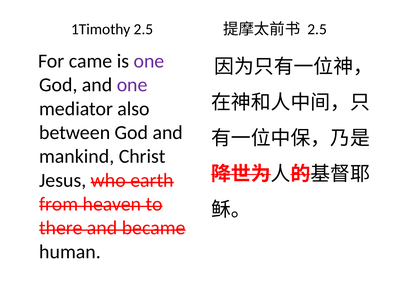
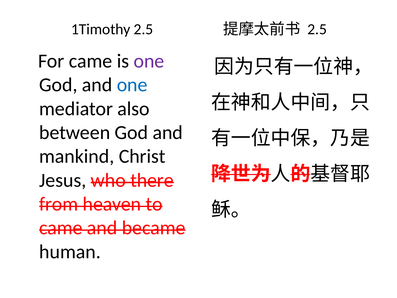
one at (132, 85) colour: purple -> blue
earth: earth -> there
there at (61, 228): there -> came
